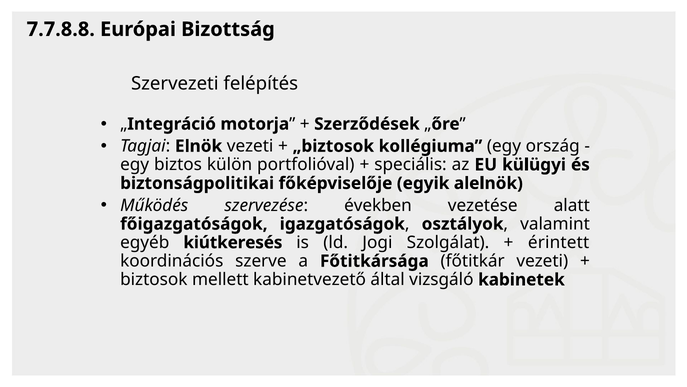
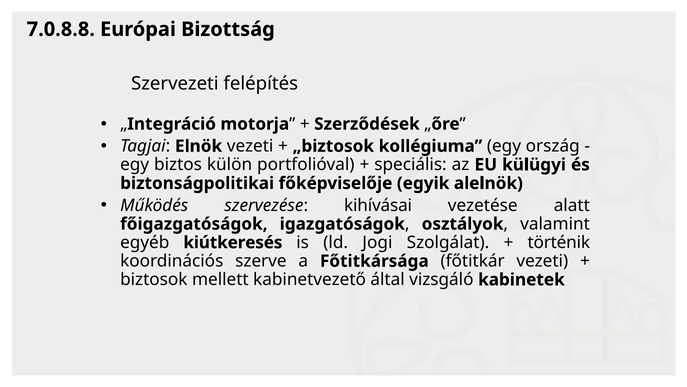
7.7.8.8: 7.7.8.8 -> 7.0.8.8
években: években -> kihívásai
érintett: érintett -> történik
